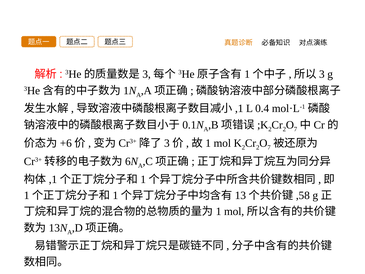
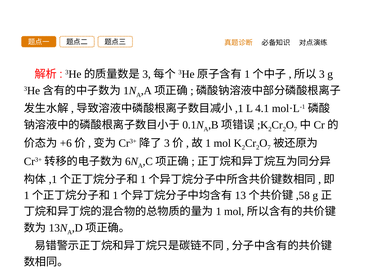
0.4: 0.4 -> 4.1
